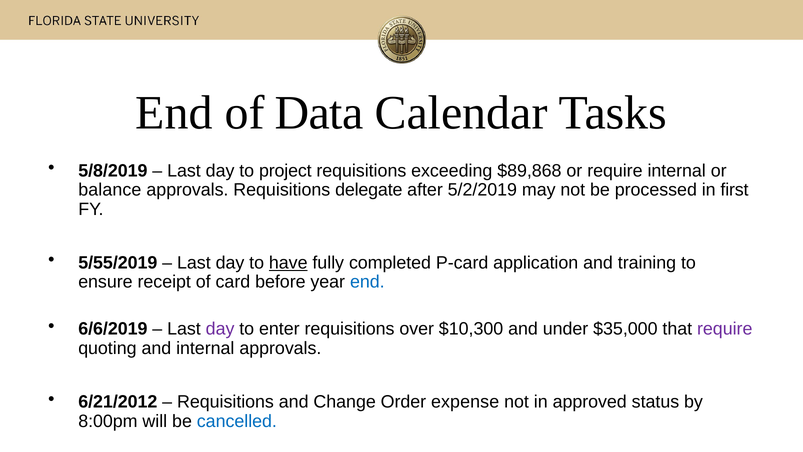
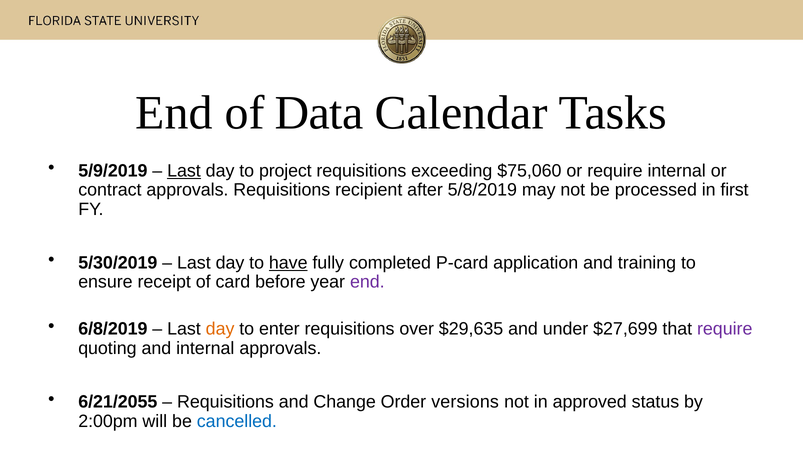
5/8/2019: 5/8/2019 -> 5/9/2019
Last at (184, 171) underline: none -> present
$89,868: $89,868 -> $75,060
balance: balance -> contract
delegate: delegate -> recipient
5/2/2019: 5/2/2019 -> 5/8/2019
5/55/2019: 5/55/2019 -> 5/30/2019
end at (367, 282) colour: blue -> purple
6/6/2019: 6/6/2019 -> 6/8/2019
day at (220, 329) colour: purple -> orange
$10,300: $10,300 -> $29,635
$35,000: $35,000 -> $27,699
6/21/2012: 6/21/2012 -> 6/21/2055
expense: expense -> versions
8:00pm: 8:00pm -> 2:00pm
